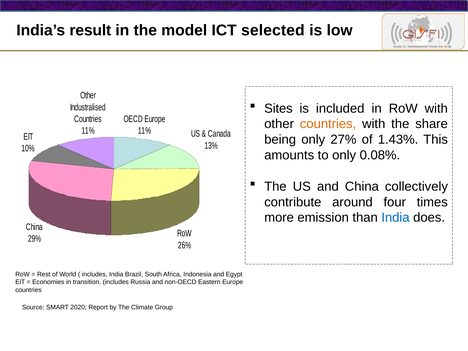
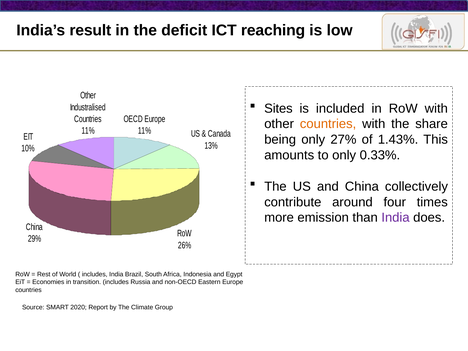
model: model -> deficit
selected: selected -> reaching
0.08%: 0.08% -> 0.33%
India at (395, 218) colour: blue -> purple
